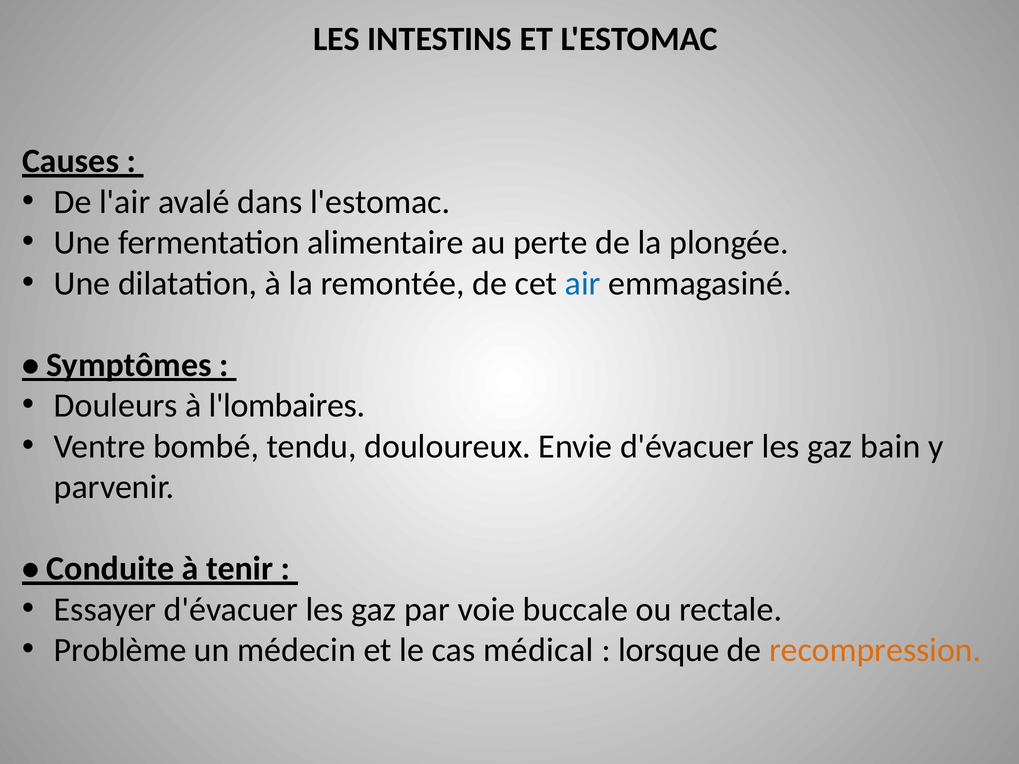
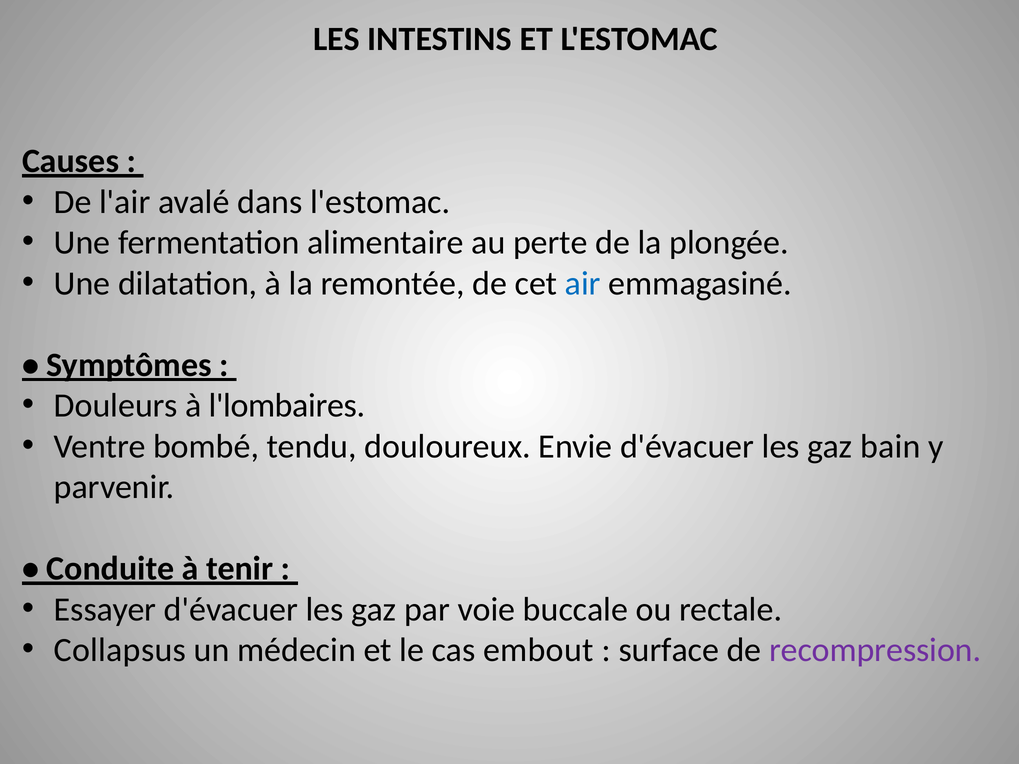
Problème: Problème -> Collapsus
médical: médical -> embout
lorsque: lorsque -> surface
recompression colour: orange -> purple
